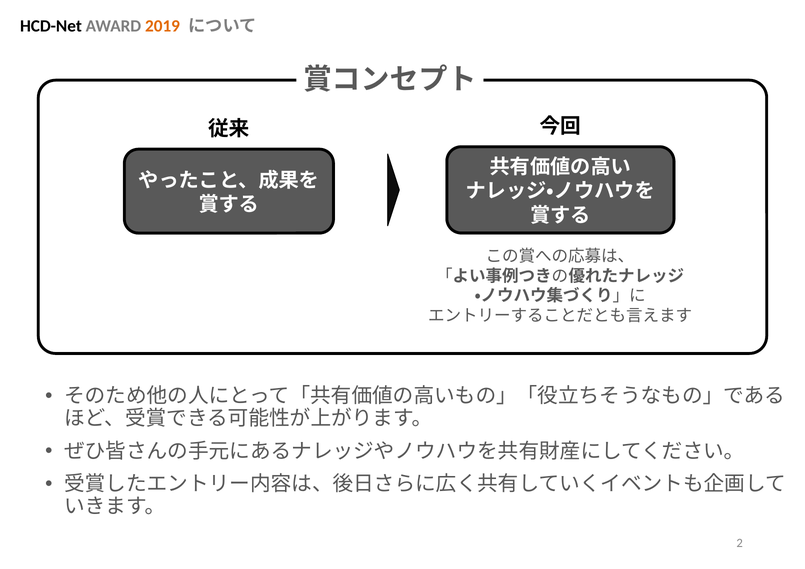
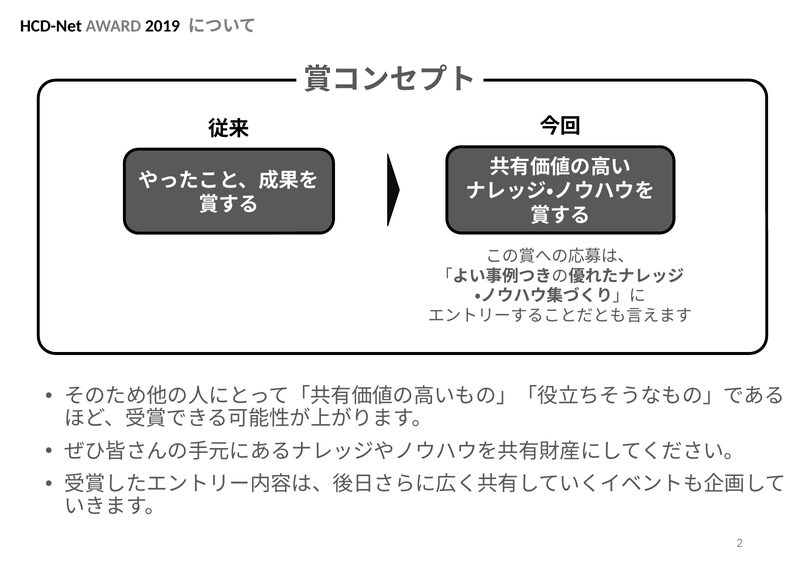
2019 colour: orange -> black
